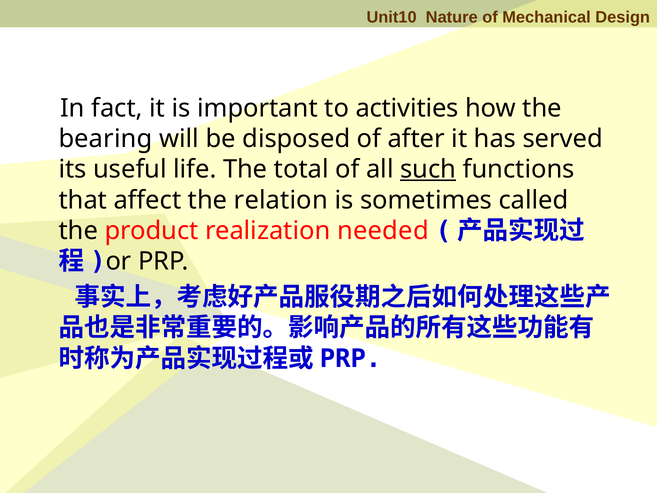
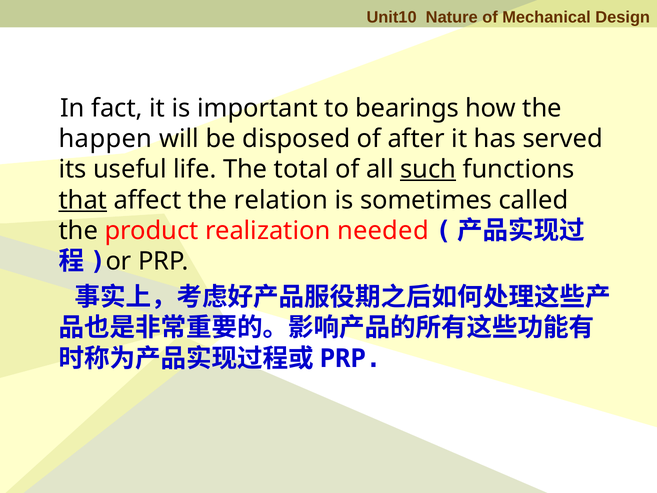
activities: activities -> bearings
bearing: bearing -> happen
that underline: none -> present
